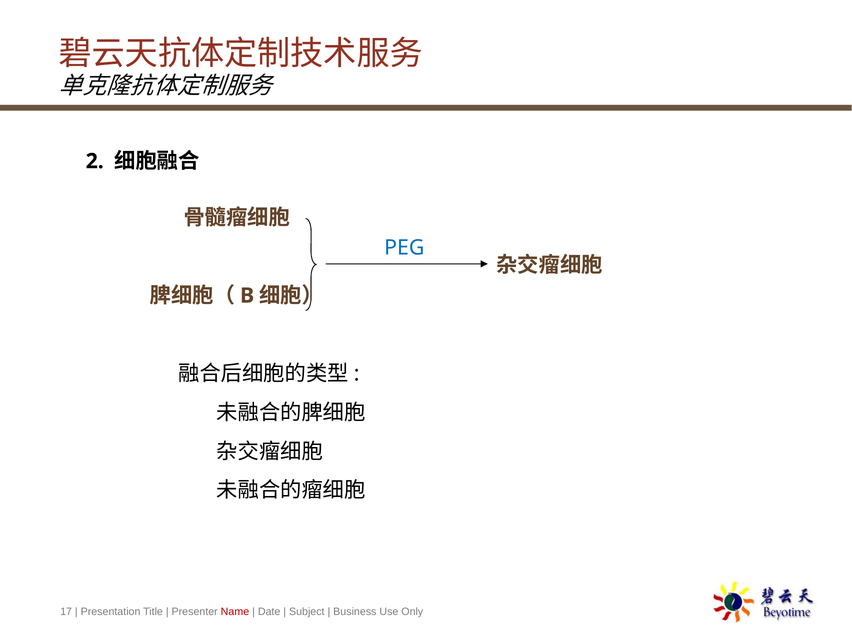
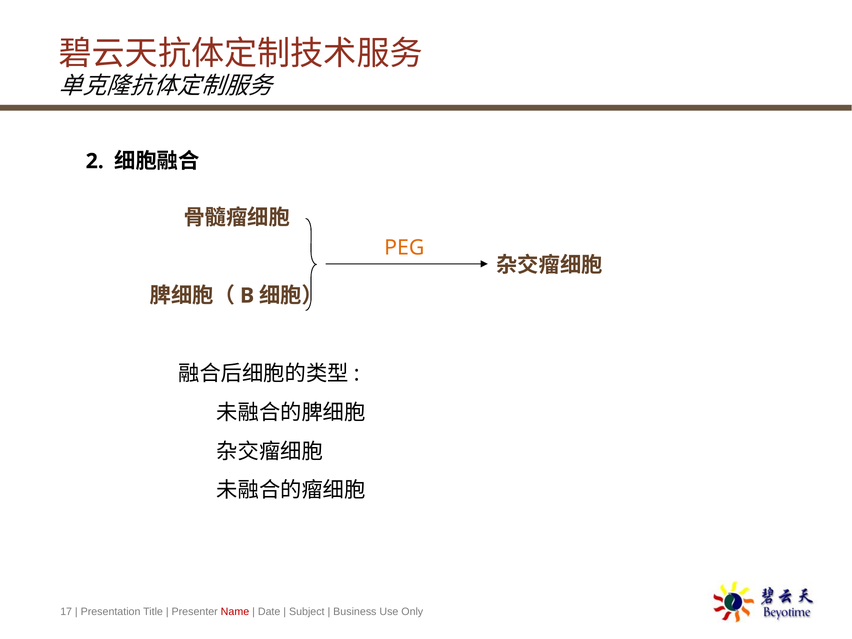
PEG colour: blue -> orange
